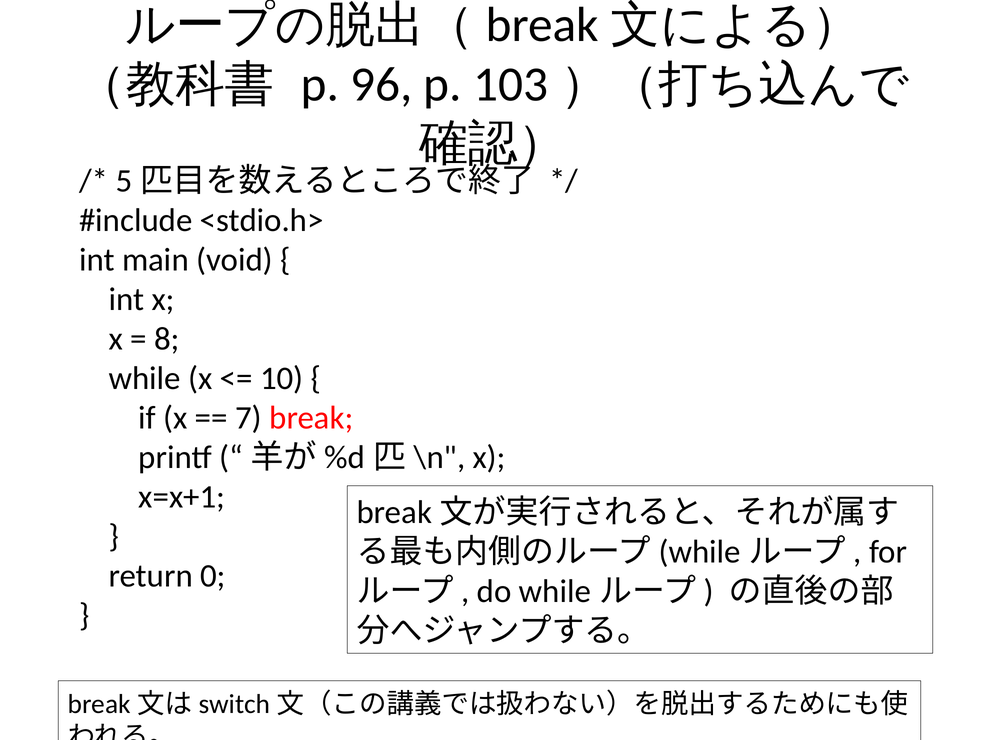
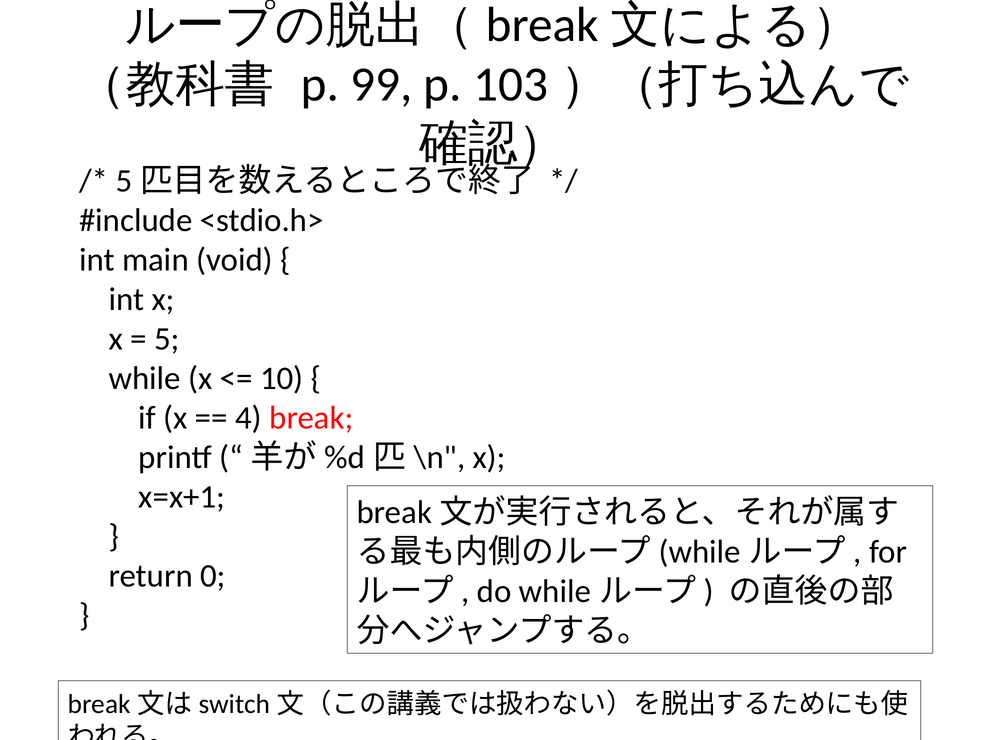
96: 96 -> 99
8: 8 -> 5
7: 7 -> 4
